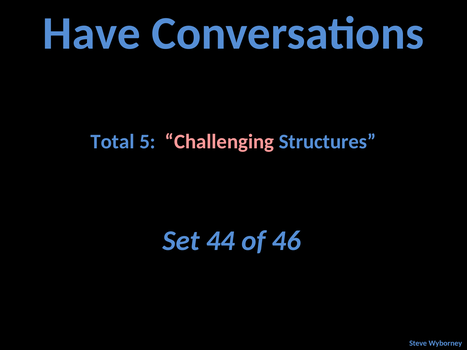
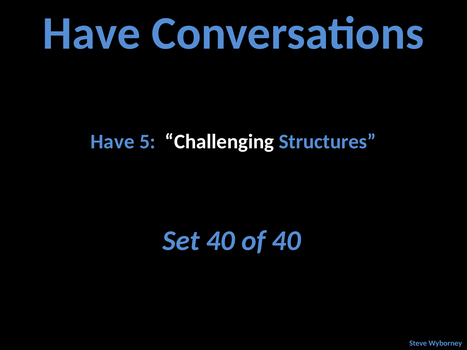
Total at (113, 142): Total -> Have
Challenging colour: pink -> white
Set 44: 44 -> 40
of 46: 46 -> 40
